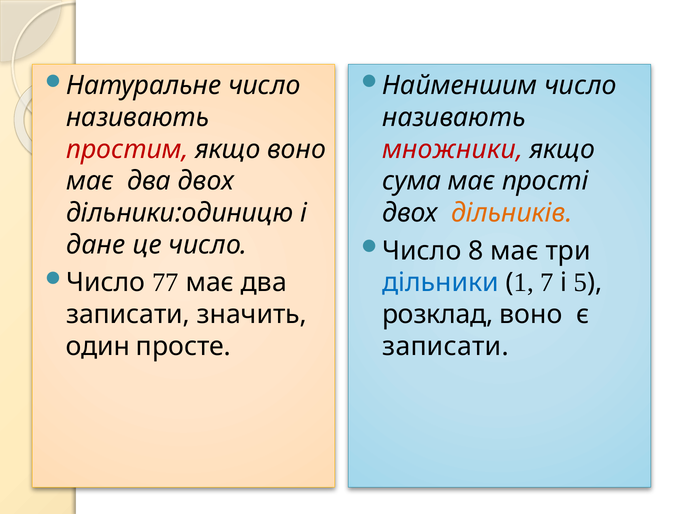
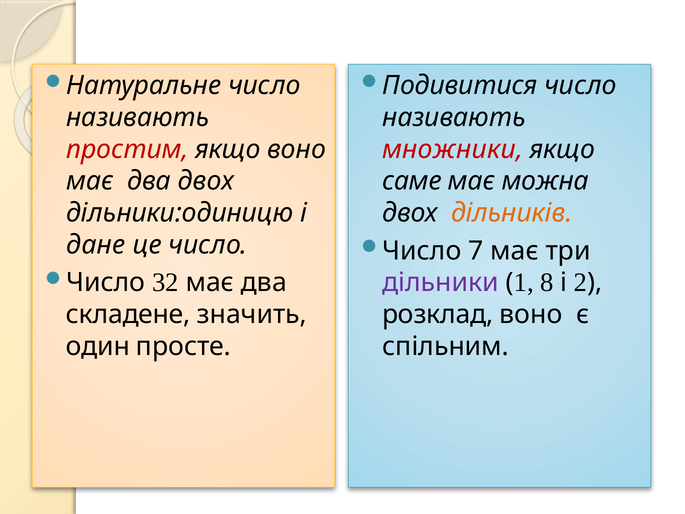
Найменшим: Найменшим -> Подивитися
сума: сума -> саме
прості: прості -> можна
8: 8 -> 7
77: 77 -> 32
дільники colour: blue -> purple
7: 7 -> 8
5: 5 -> 2
записати at (128, 314): записати -> складене
записати at (446, 346): записати -> спільним
